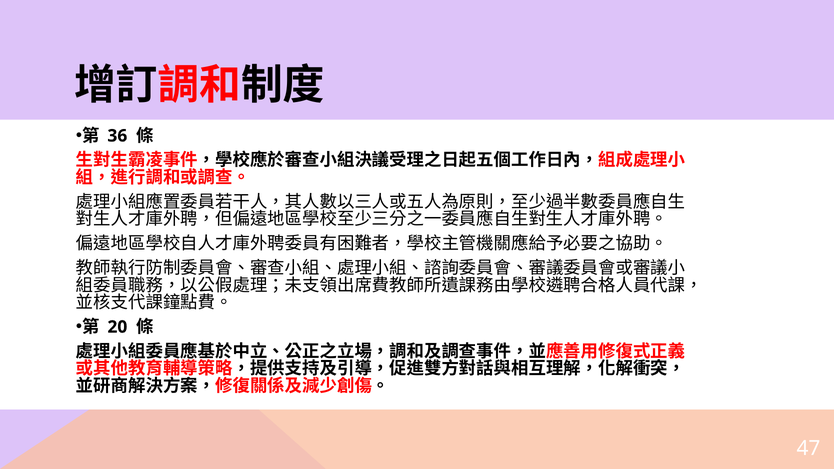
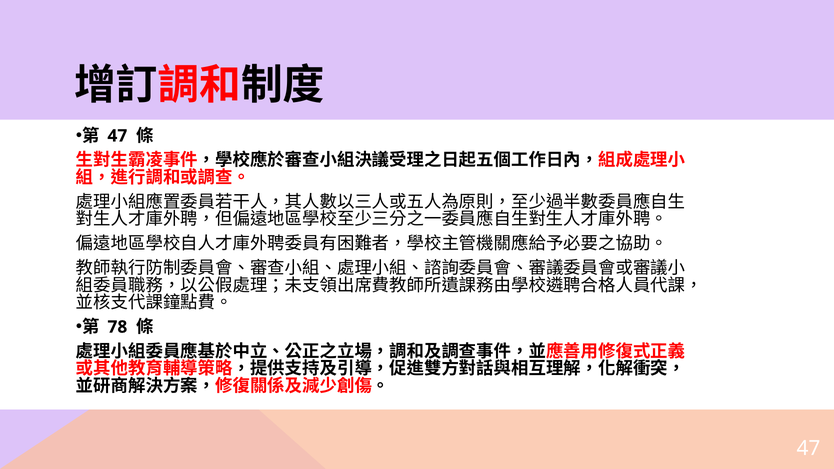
36 at (117, 136): 36 -> 47
20: 20 -> 78
